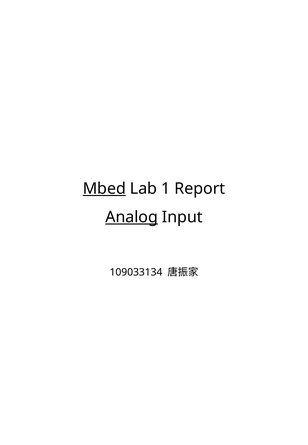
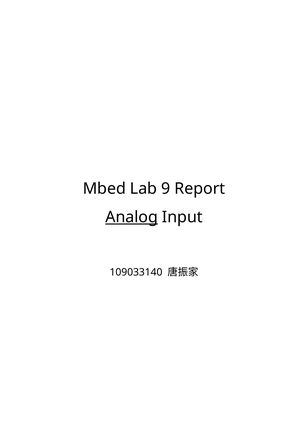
Mbed underline: present -> none
1: 1 -> 9
109033134: 109033134 -> 109033140
